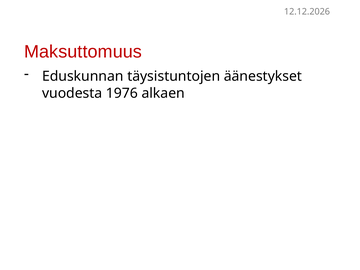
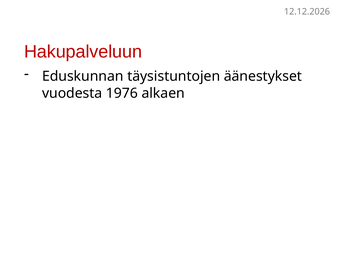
Maksuttomuus: Maksuttomuus -> Hakupalveluun
